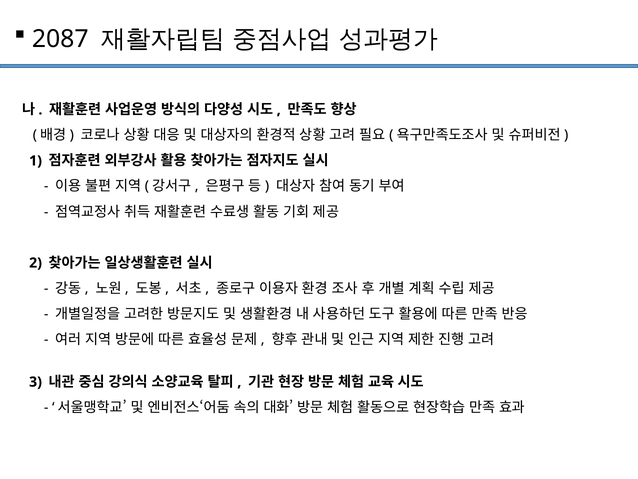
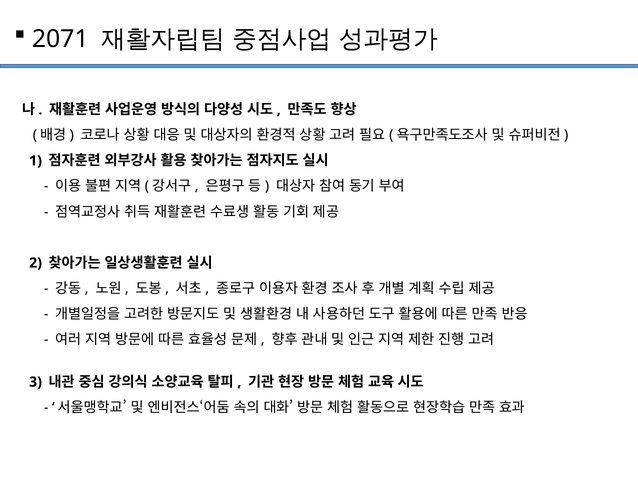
2087: 2087 -> 2071
